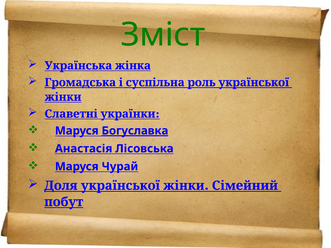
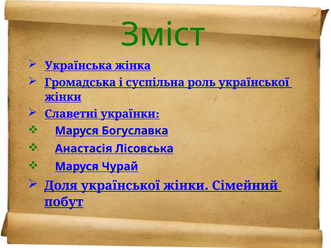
Богуславка underline: present -> none
